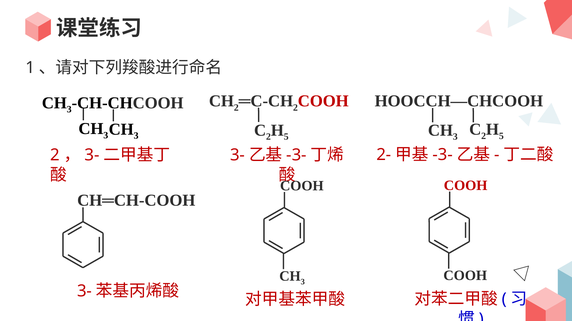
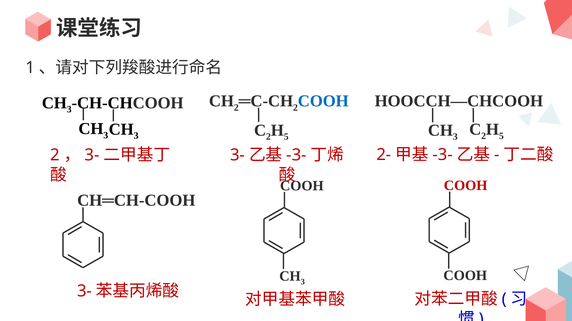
COOH at (323, 101) colour: red -> blue
